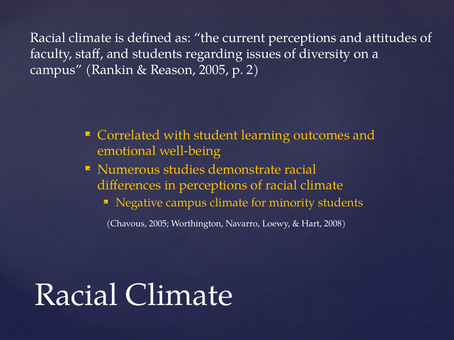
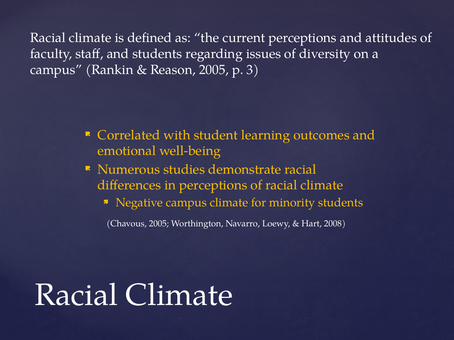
2: 2 -> 3
